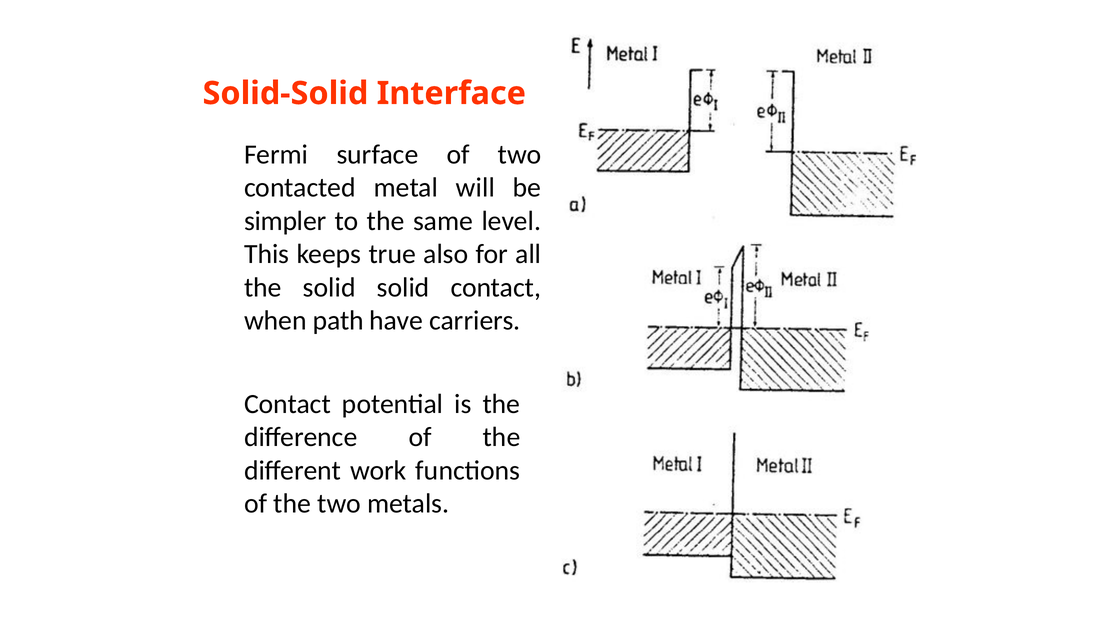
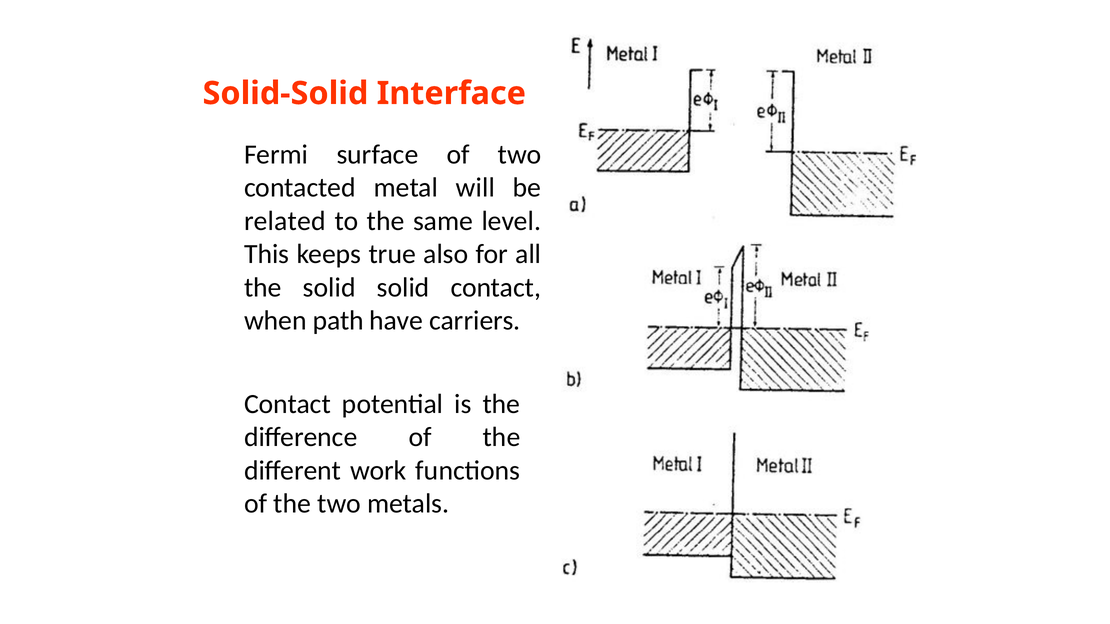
simpler: simpler -> related
